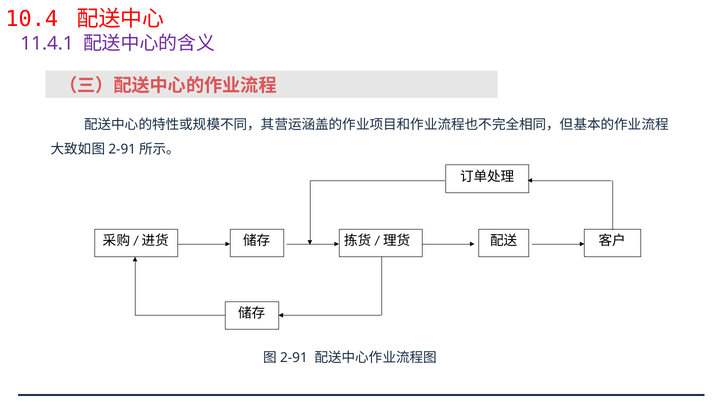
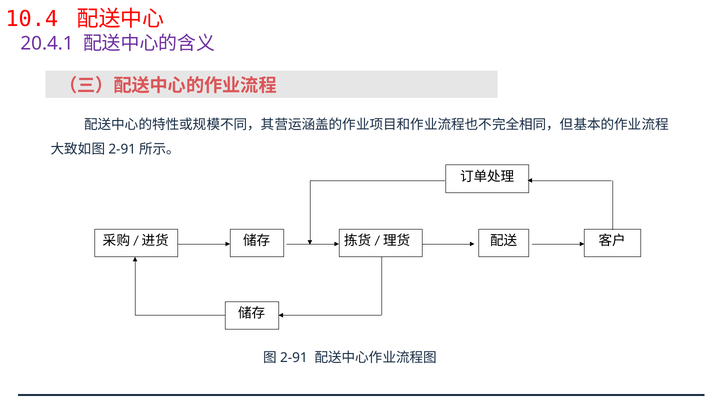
11.4.1: 11.4.1 -> 20.4.1
